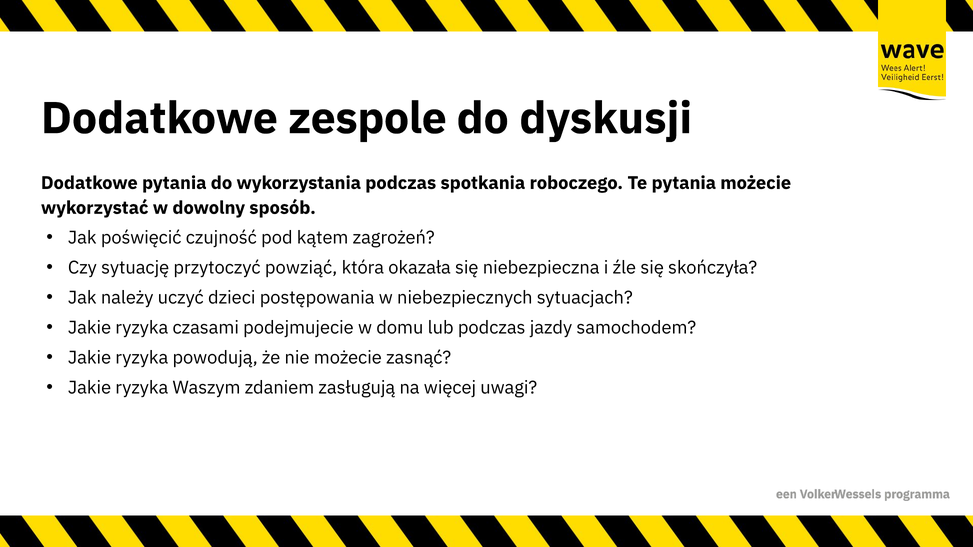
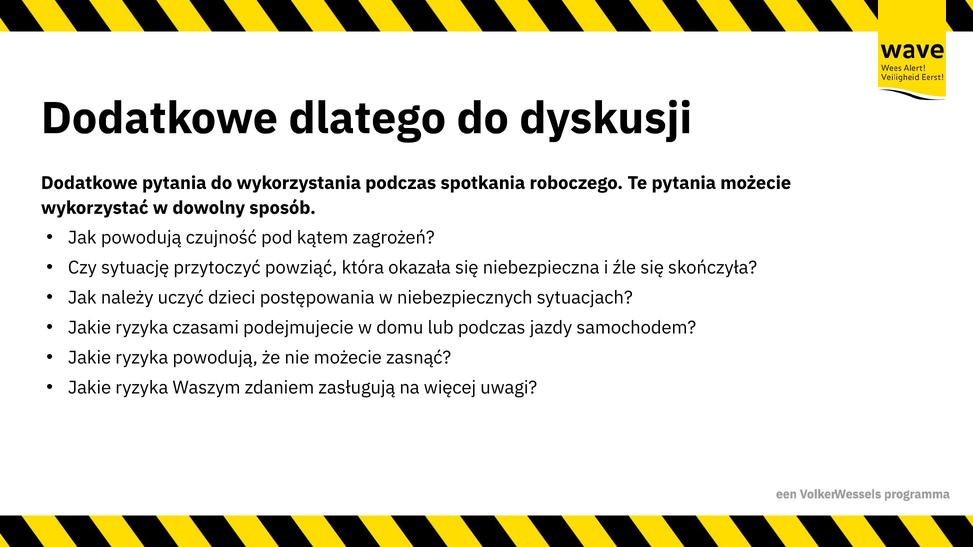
zespole: zespole -> dlatego
Jak poświęcić: poświęcić -> powodują
